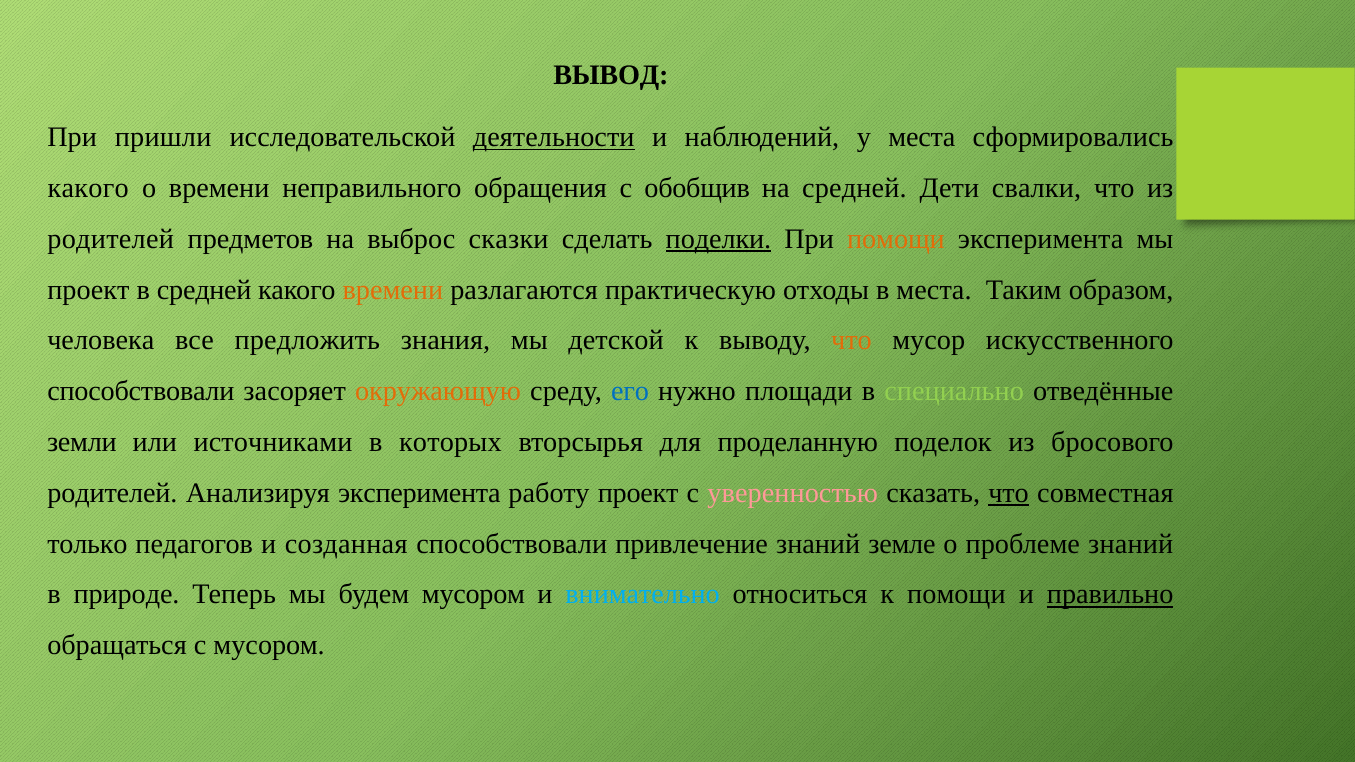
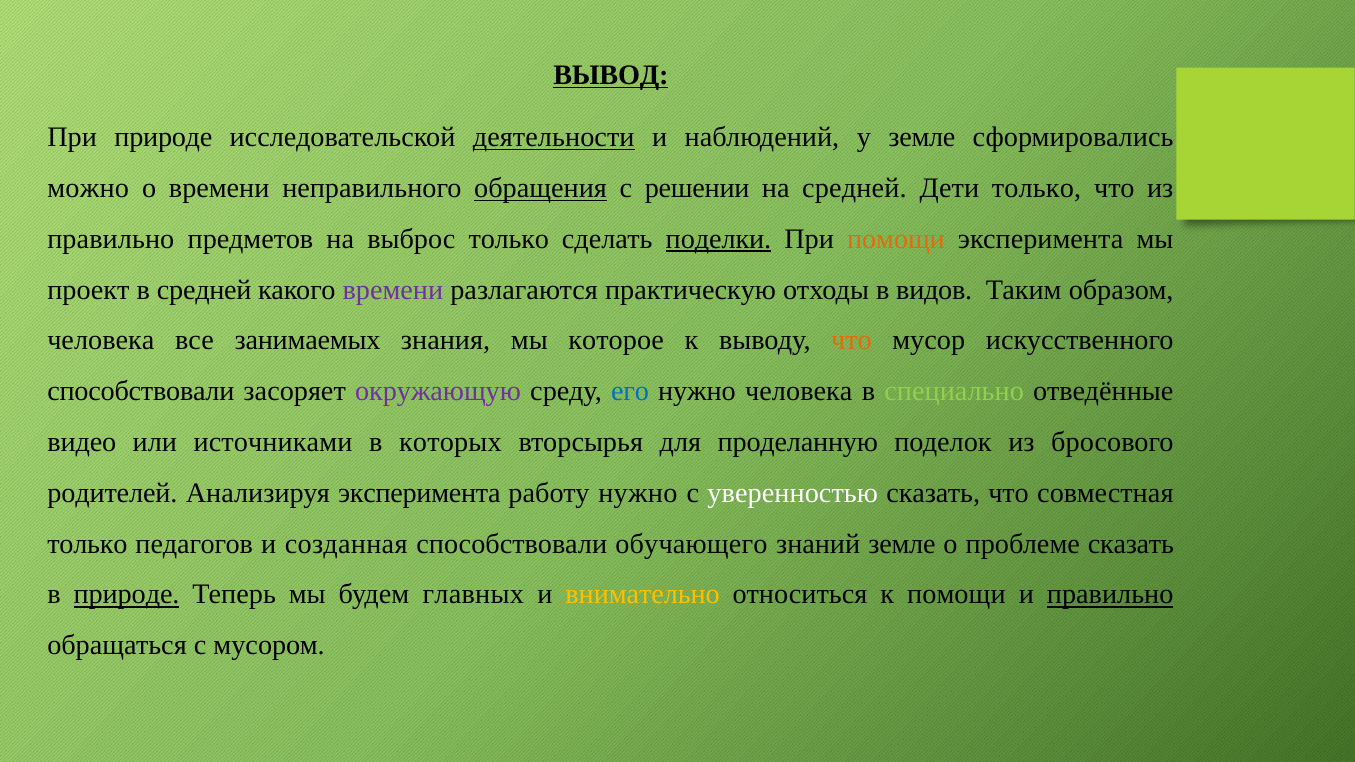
ВЫВОД underline: none -> present
При пришли: пришли -> природе
у места: места -> земле
какого at (88, 188): какого -> можно
обращения underline: none -> present
обобщив: обобщив -> решении
Дети свалки: свалки -> только
родителей at (111, 239): родителей -> правильно
выброс сказки: сказки -> только
времени at (393, 290) colour: orange -> purple
в места: места -> видов
предложить: предложить -> занимаемых
детской: детской -> которое
окружающую colour: orange -> purple
нужно площади: площади -> человека
земли: земли -> видео
работу проект: проект -> нужно
уверенностью colour: pink -> white
что at (1009, 493) underline: present -> none
привлечение: привлечение -> обучающего
проблеме знаний: знаний -> сказать
природе at (127, 595) underline: none -> present
будем мусором: мусором -> главных
внимательно colour: light blue -> yellow
